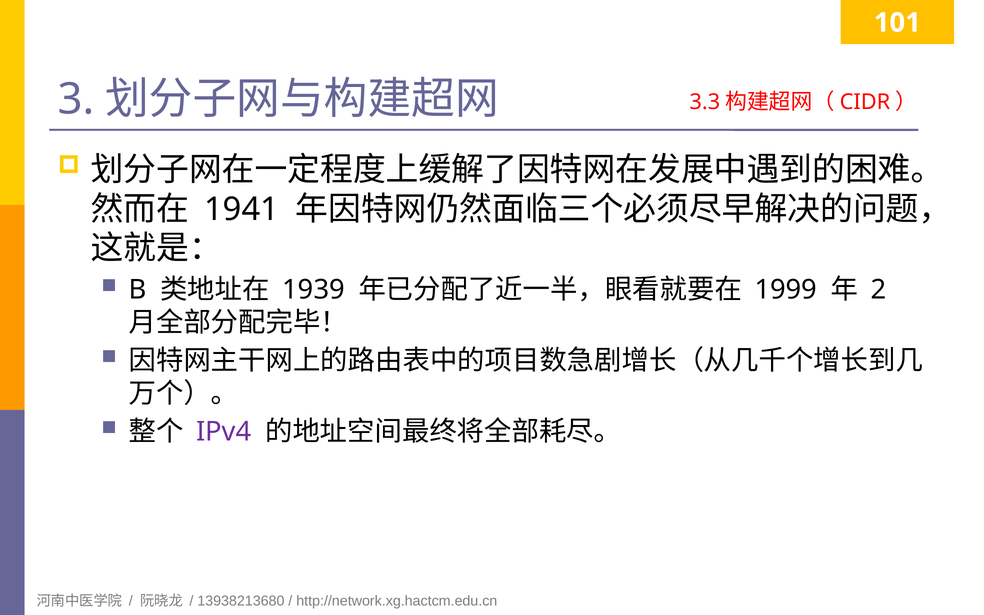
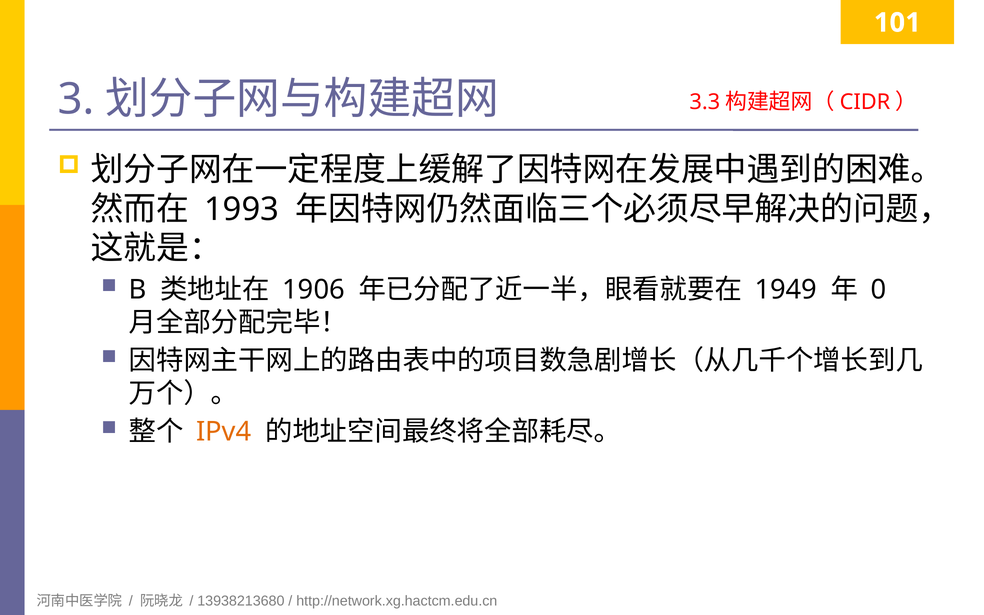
1941: 1941 -> 1993
1939: 1939 -> 1906
1999: 1999 -> 1949
2: 2 -> 0
IPv4 colour: purple -> orange
